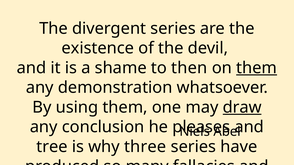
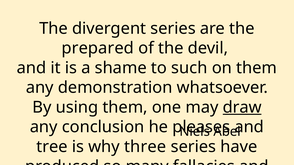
existence: existence -> prepared
then: then -> such
them at (257, 68) underline: present -> none
